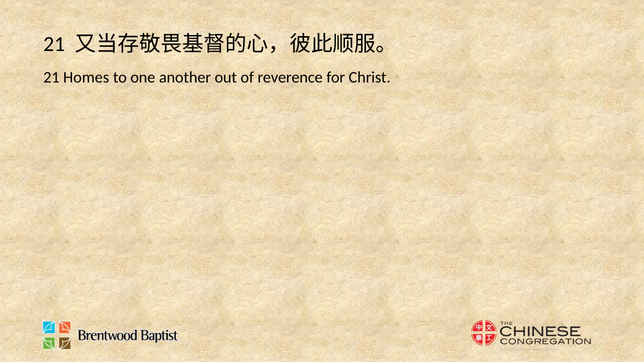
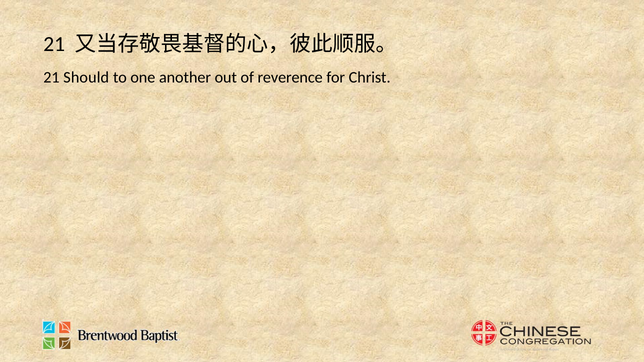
Homes: Homes -> Should
